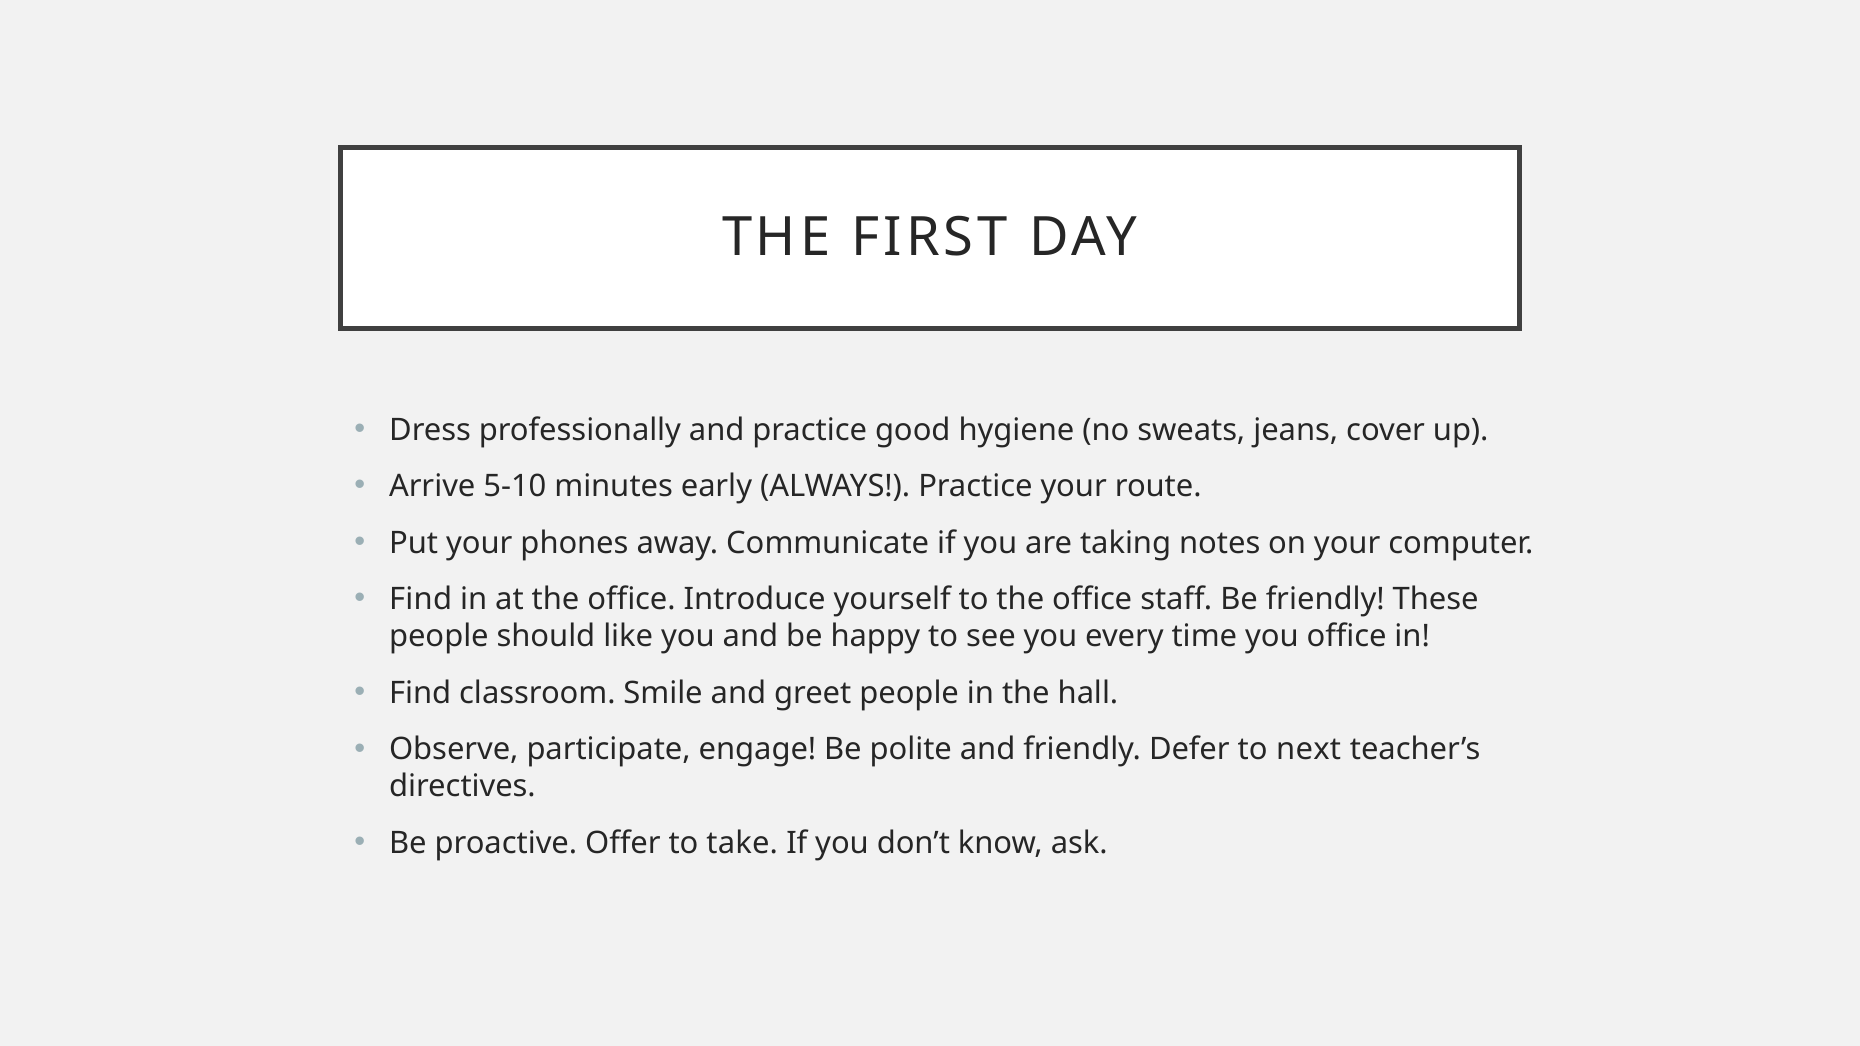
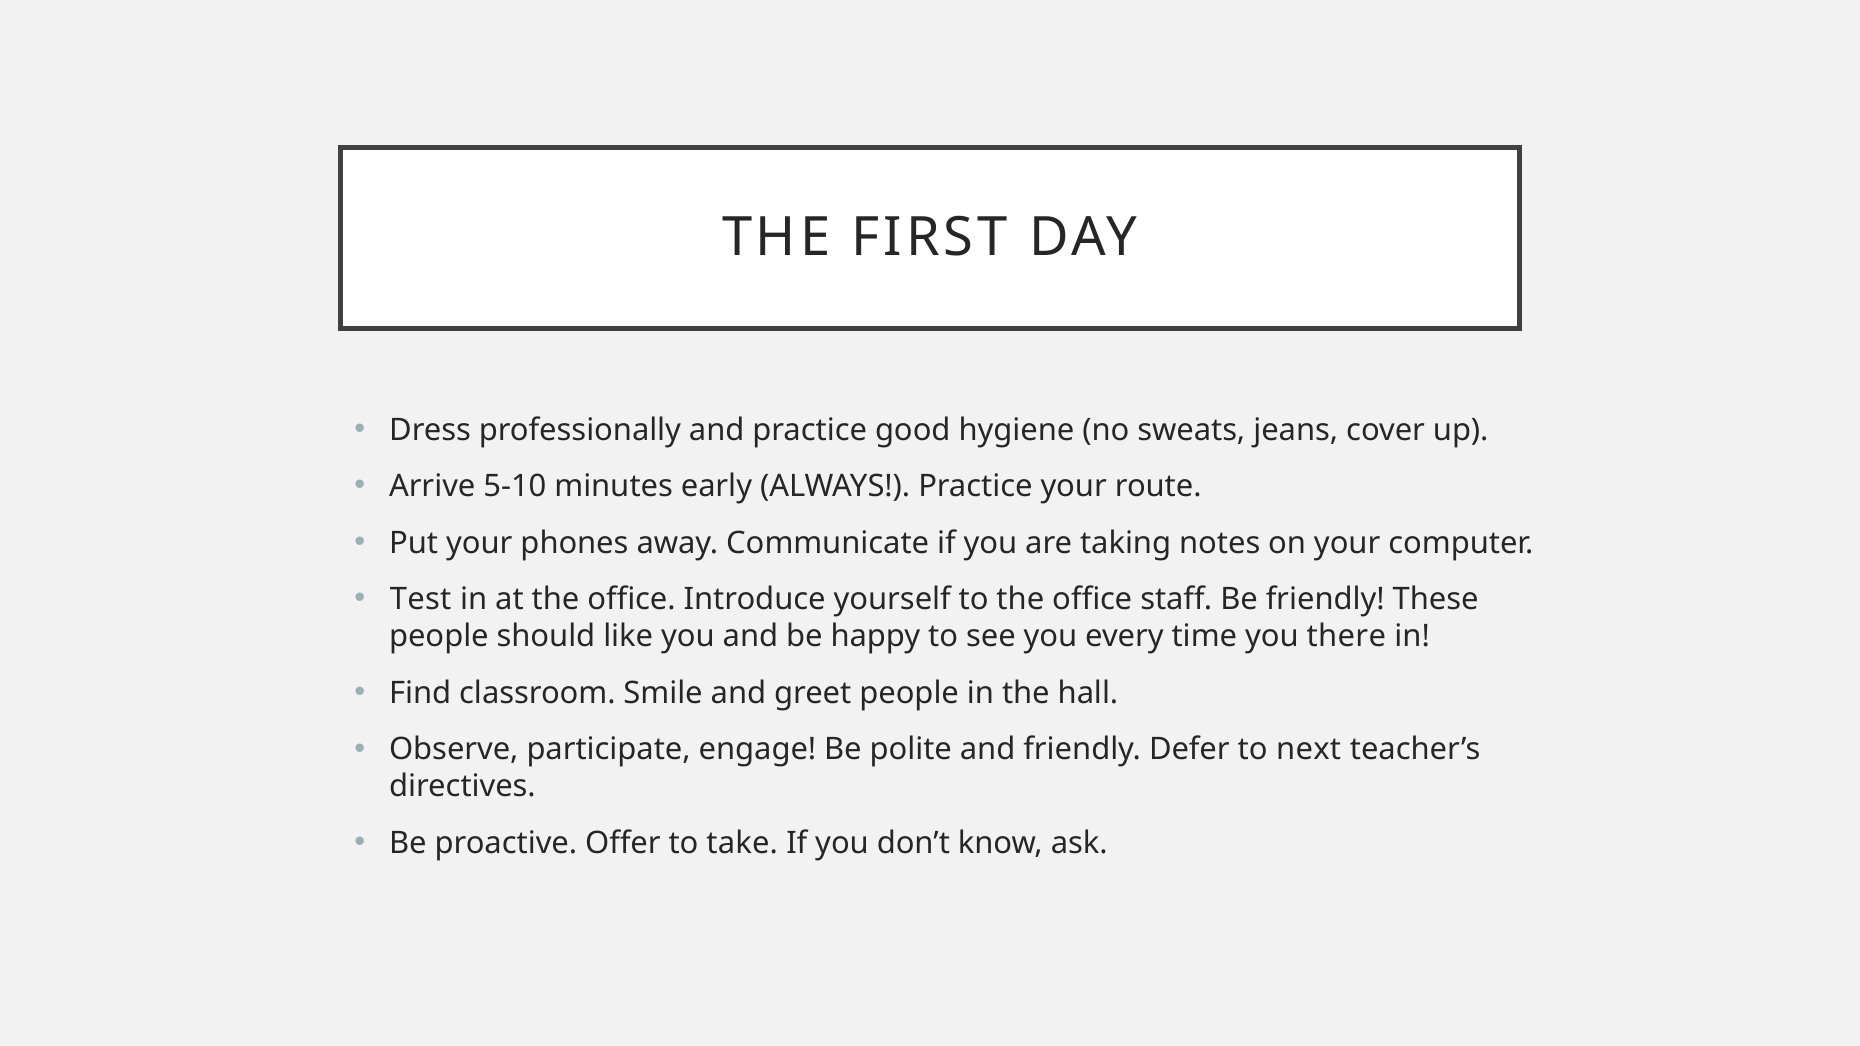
Find at (421, 600): Find -> Test
you office: office -> there
